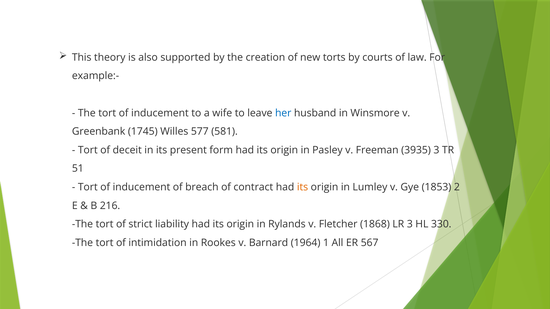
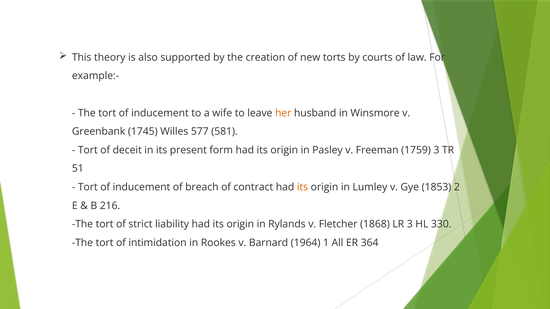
her colour: blue -> orange
3935: 3935 -> 1759
567: 567 -> 364
